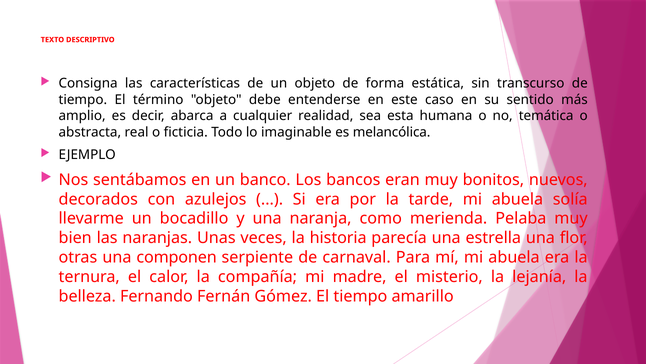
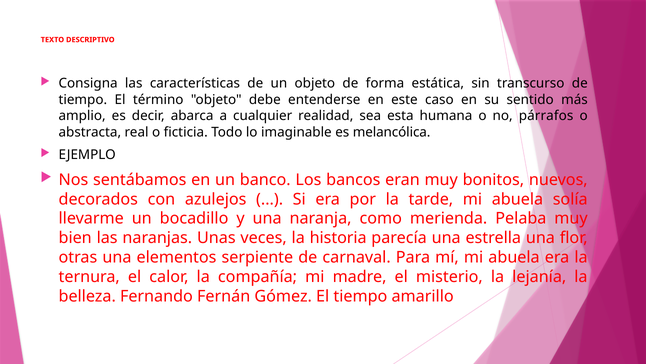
temática: temática -> párrafos
componen: componen -> elementos
